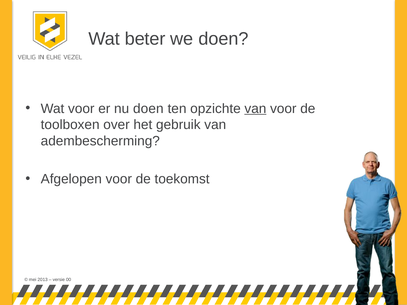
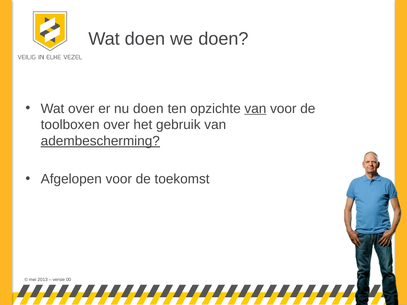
Wat beter: beter -> doen
Wat voor: voor -> over
adembescherming underline: none -> present
